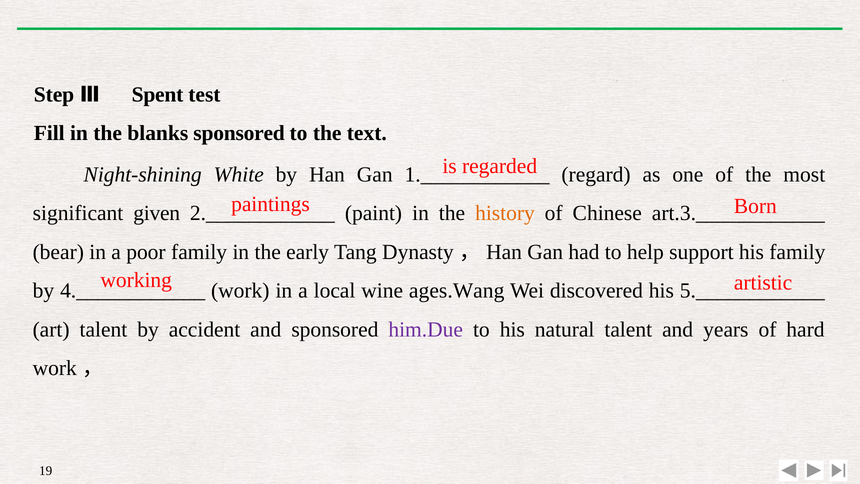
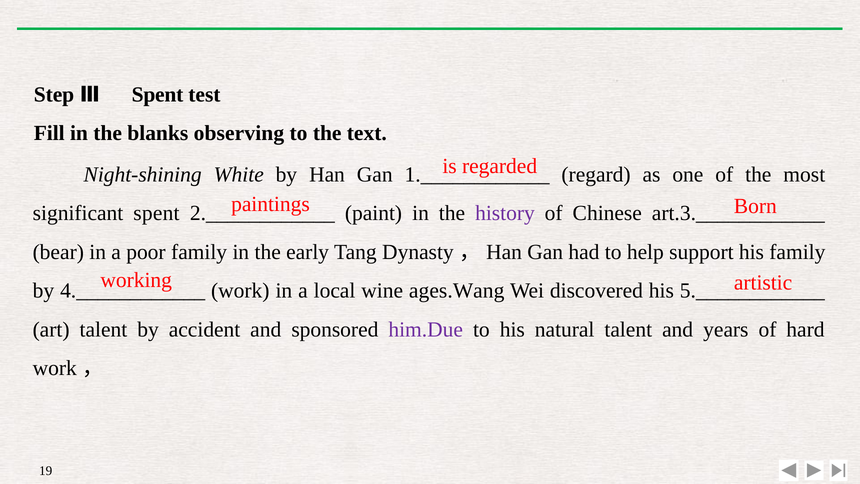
blanks sponsored: sponsored -> observing
significant given: given -> spent
history colour: orange -> purple
